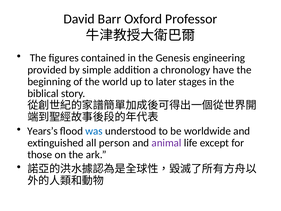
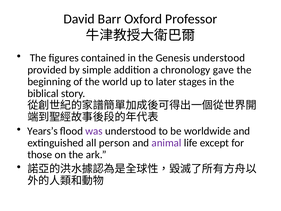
Genesis engineering: engineering -> understood
have: have -> gave
was colour: blue -> purple
